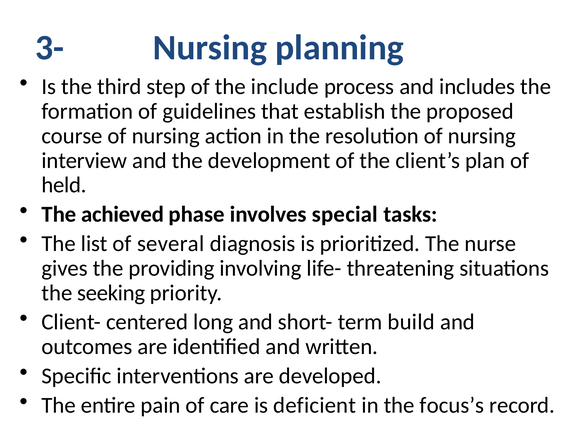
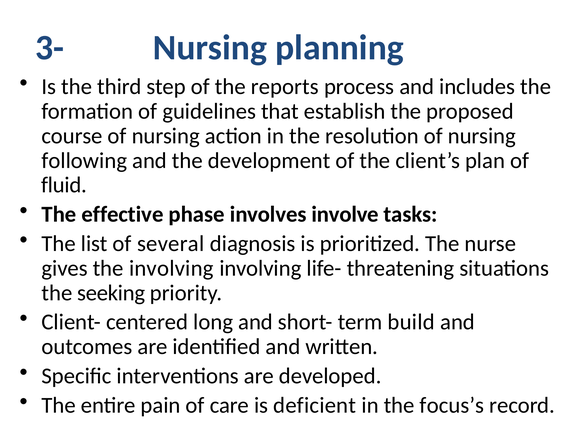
include: include -> reports
interview: interview -> following
held: held -> fluid
achieved: achieved -> effective
special: special -> involve
the providing: providing -> involving
